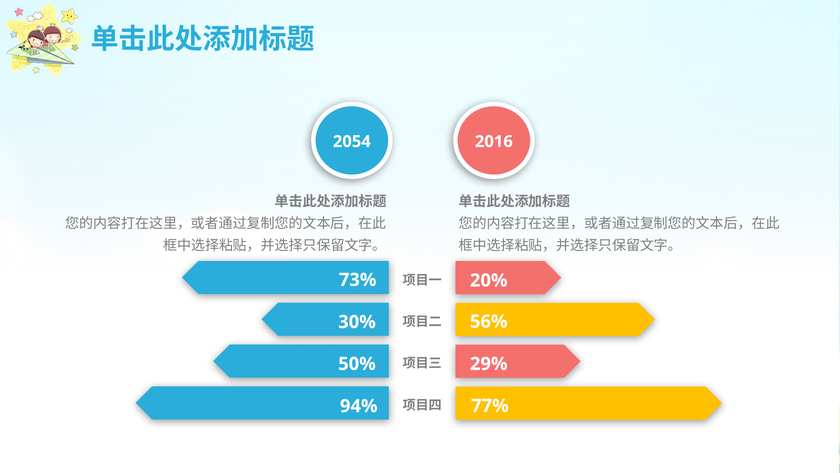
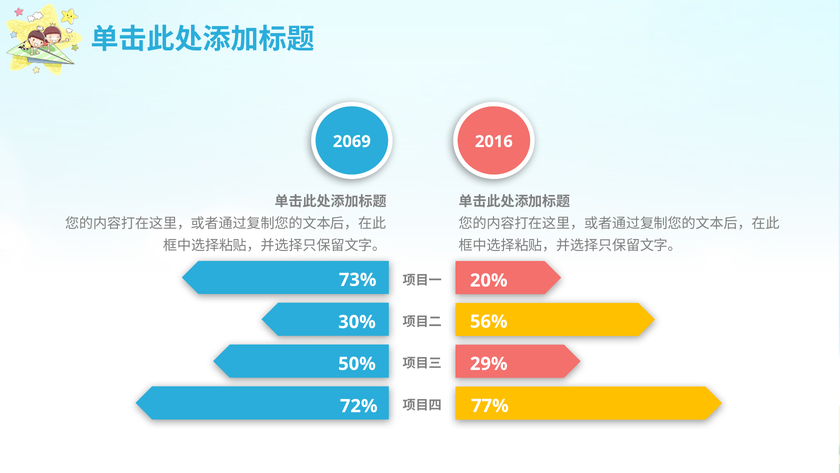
2054: 2054 -> 2069
94%: 94% -> 72%
